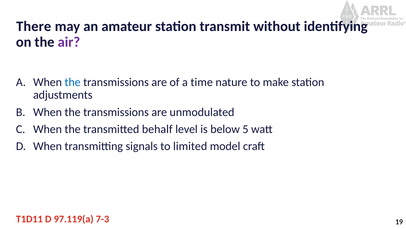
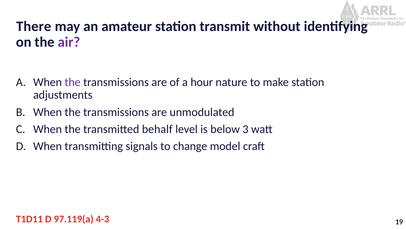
the at (73, 82) colour: blue -> purple
time: time -> hour
5: 5 -> 3
limited: limited -> change
7-3: 7-3 -> 4-3
